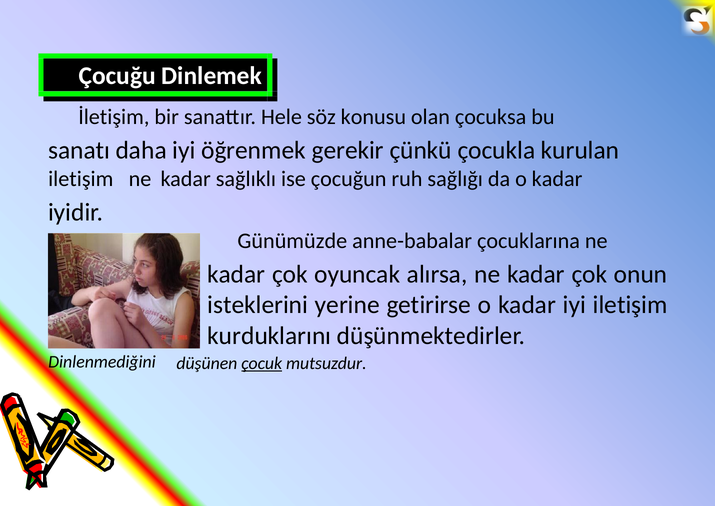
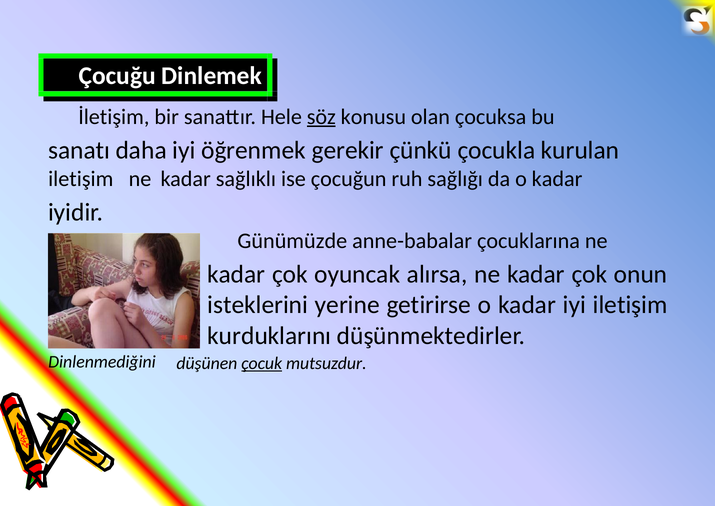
söz underline: none -> present
